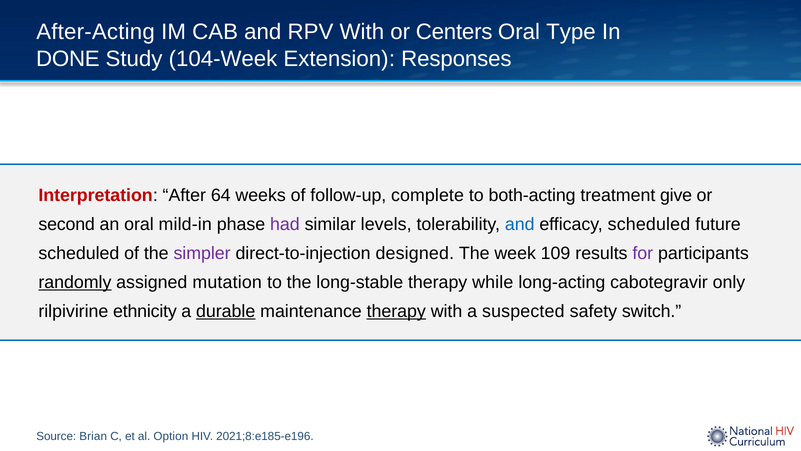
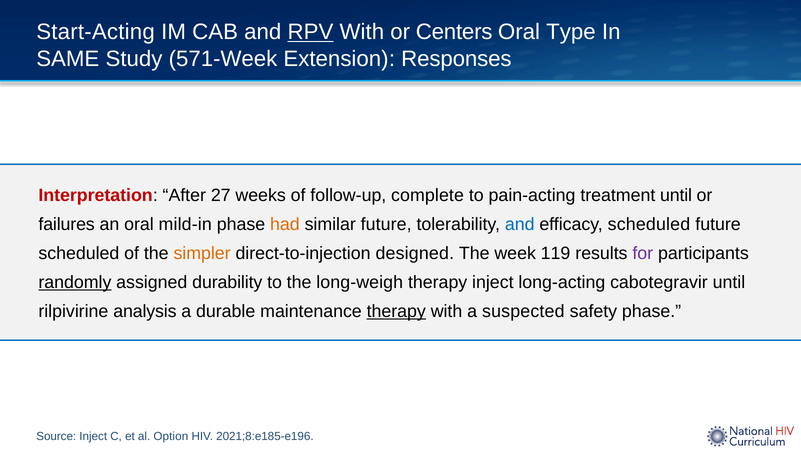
After-Acting: After-Acting -> Start-Acting
RPV underline: none -> present
DONE: DONE -> SAME
104-Week: 104-Week -> 571-Week
64: 64 -> 27
both-acting: both-acting -> pain-acting
treatment give: give -> until
second: second -> failures
had colour: purple -> orange
similar levels: levels -> future
simpler colour: purple -> orange
109: 109 -> 119
mutation: mutation -> durability
long-stable: long-stable -> long-weigh
therapy while: while -> inject
cabotegravir only: only -> until
ethnicity: ethnicity -> analysis
durable underline: present -> none
safety switch: switch -> phase
Source Brian: Brian -> Inject
